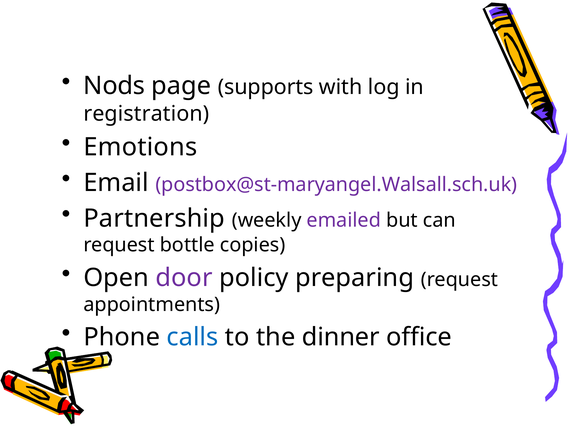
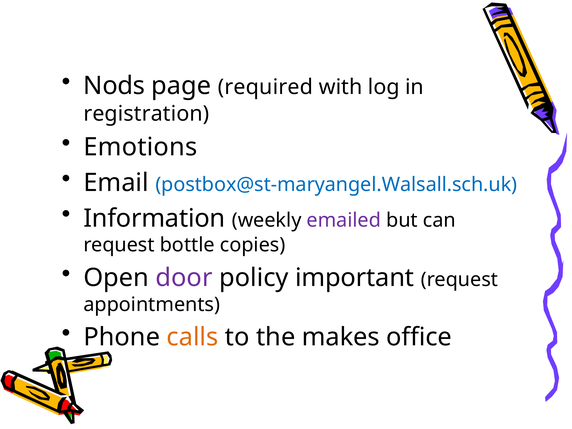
supports: supports -> required
postbox@st-maryangel.Walsall.sch.uk colour: purple -> blue
Partnership: Partnership -> Information
preparing: preparing -> important
calls colour: blue -> orange
dinner: dinner -> makes
